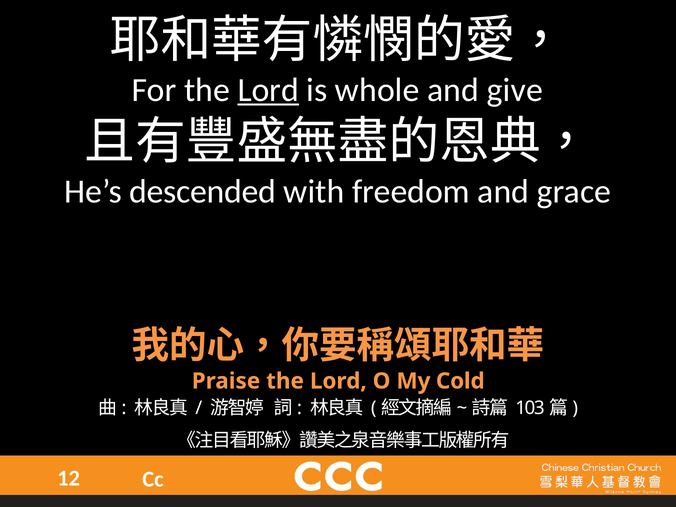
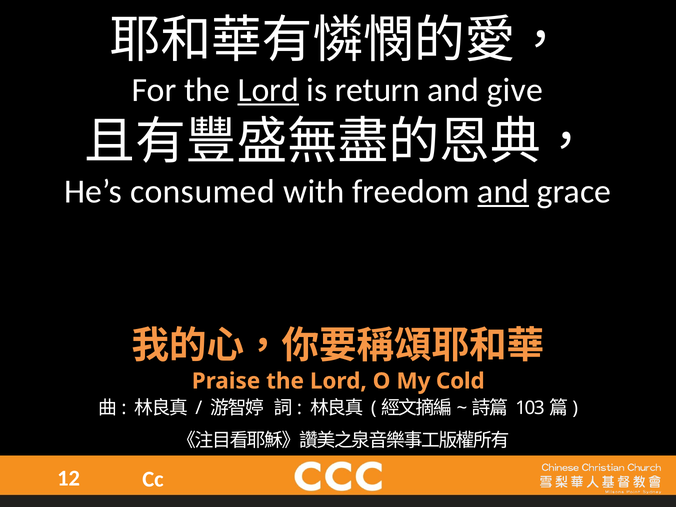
whole: whole -> return
descended: descended -> consumed
and at (503, 191) underline: none -> present
